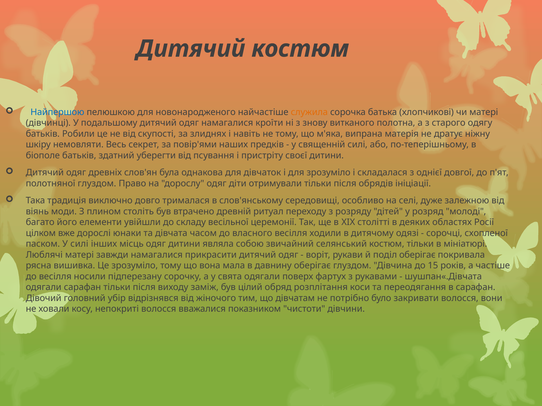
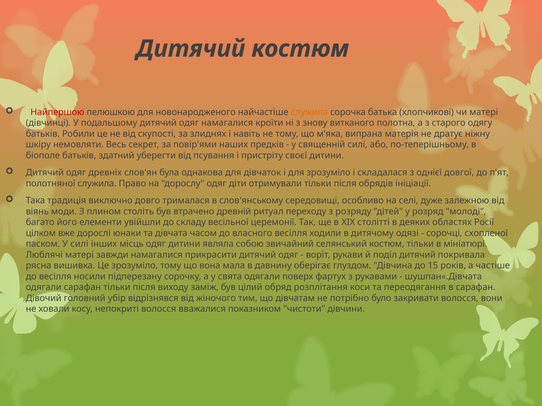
Найпершою colour: blue -> red
полотняної глуздом: глуздом -> служила
поділ оберігає: оберігає -> дитячий
